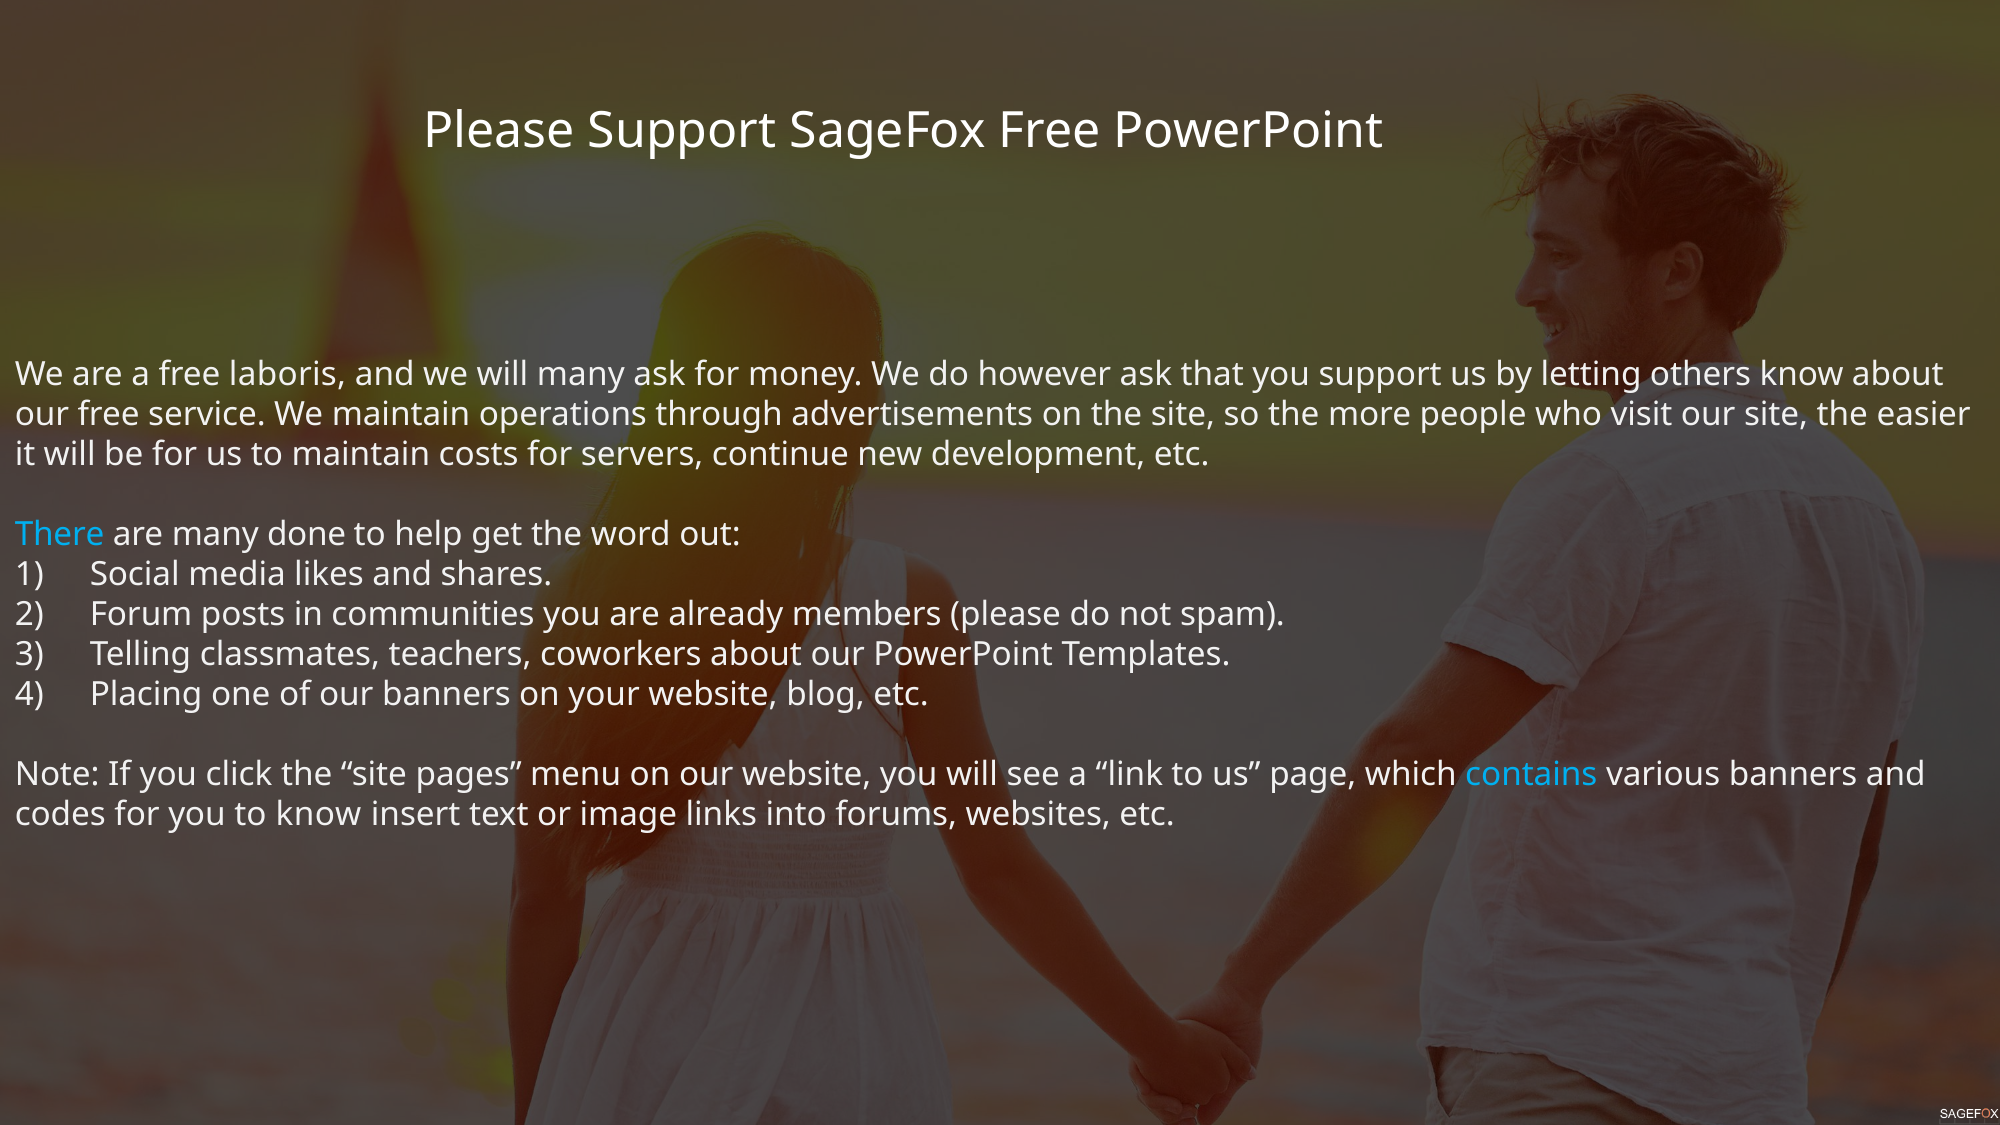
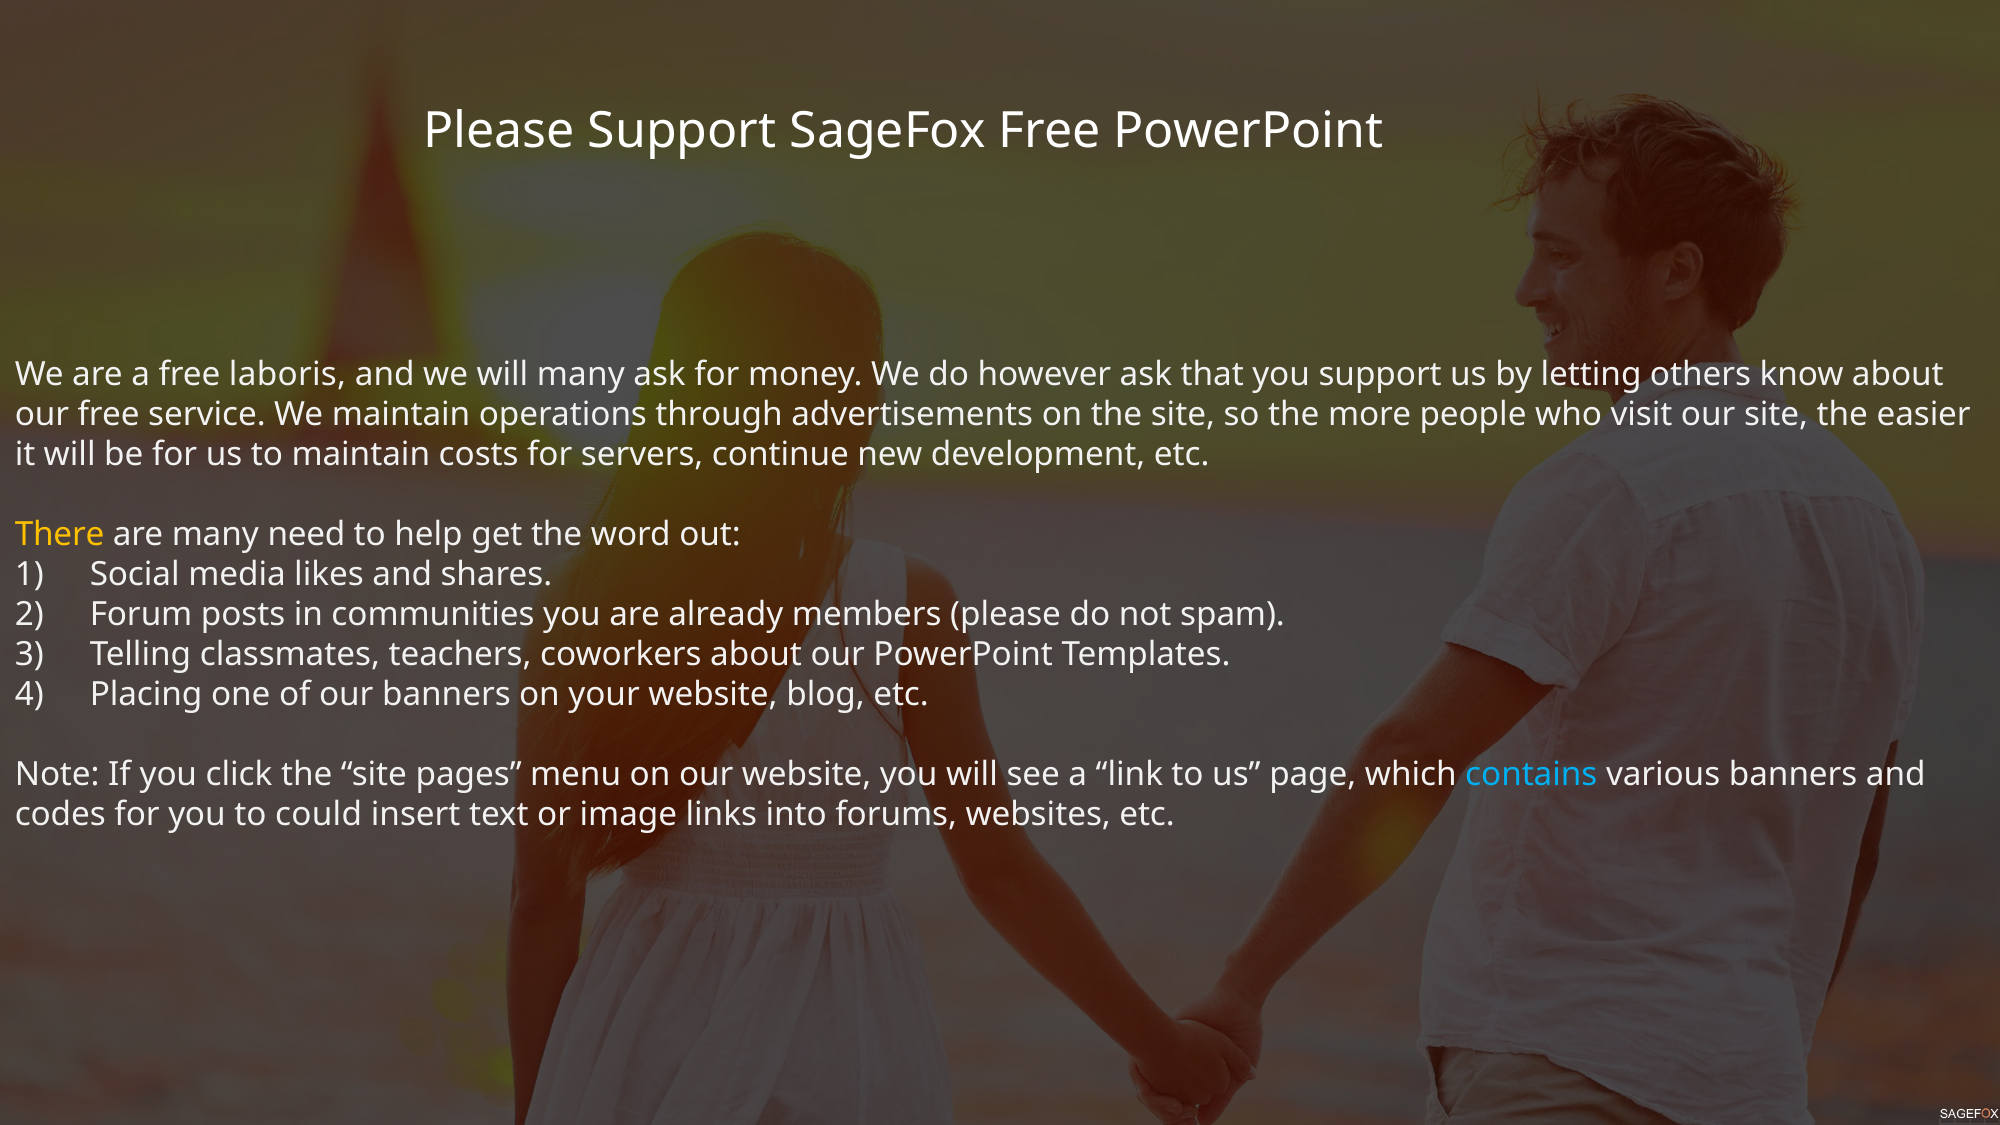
There colour: light blue -> yellow
done: done -> need
to know: know -> could
